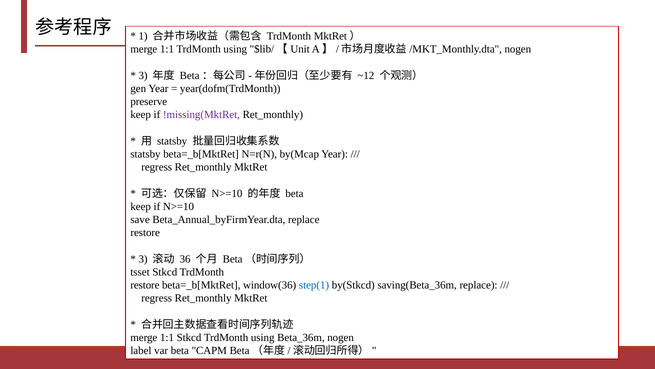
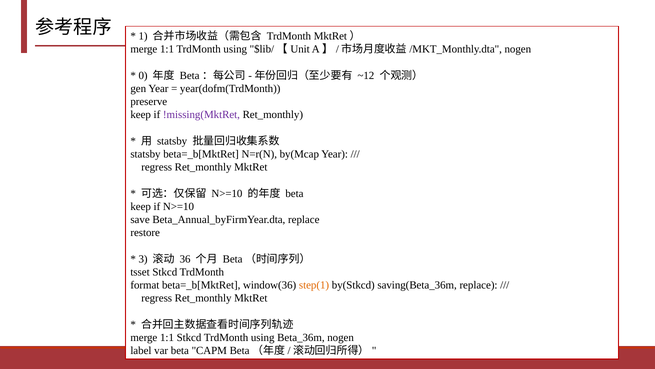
3 at (143, 75): 3 -> 0
restore at (145, 285): restore -> format
step(1 colour: blue -> orange
